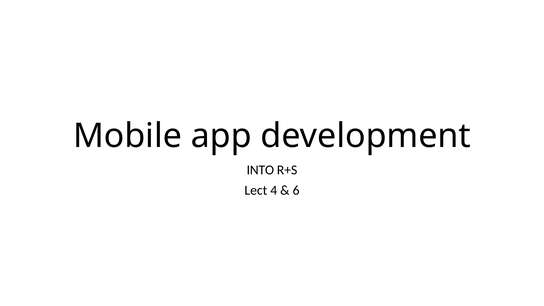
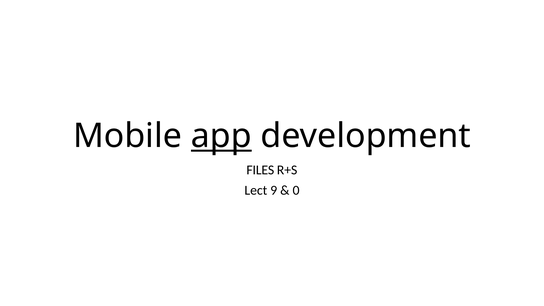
app underline: none -> present
INTO: INTO -> FILES
4: 4 -> 9
6: 6 -> 0
